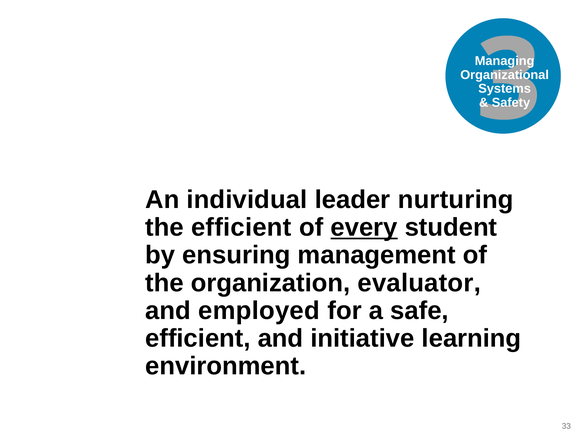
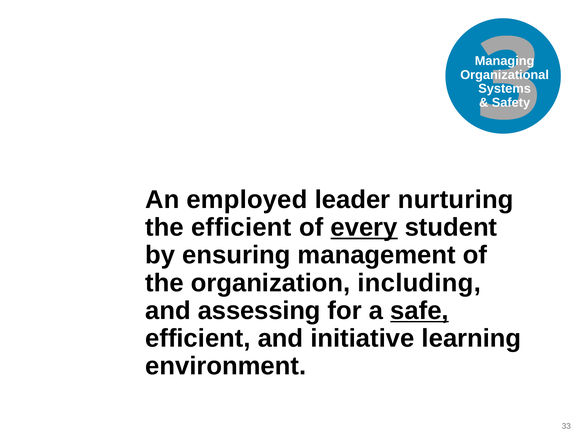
individual: individual -> employed
evaluator: evaluator -> including
employed: employed -> assessing
safe underline: none -> present
